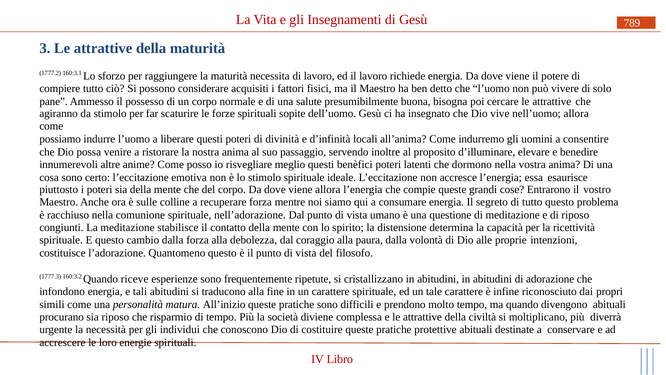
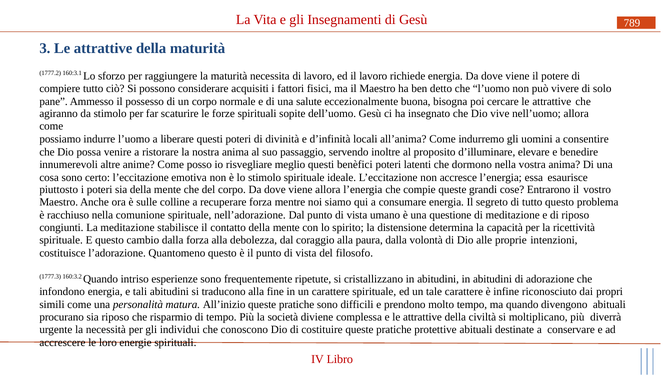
presumibilmente: presumibilmente -> eccezionalmente
riceve: riceve -> intriso
